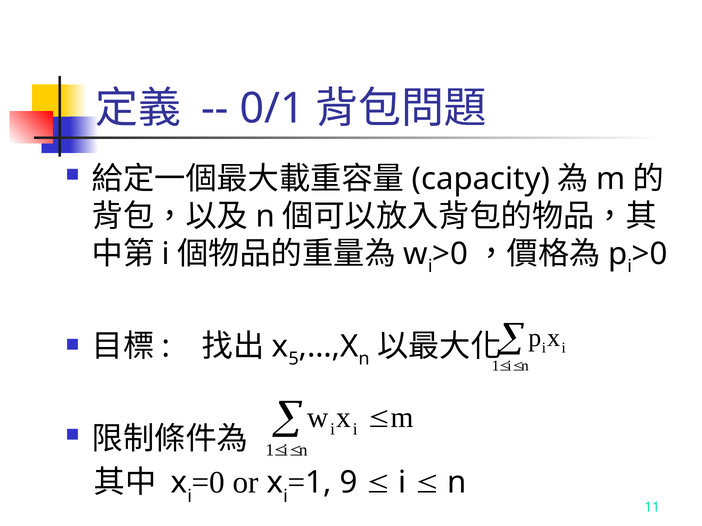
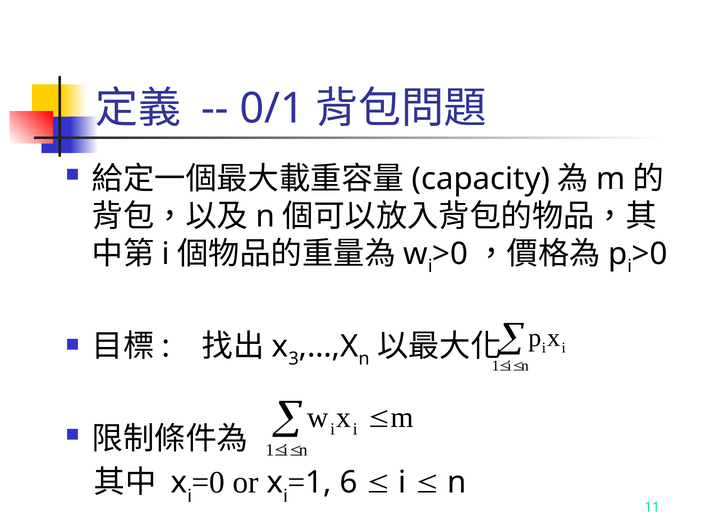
5: 5 -> 3
9: 9 -> 6
